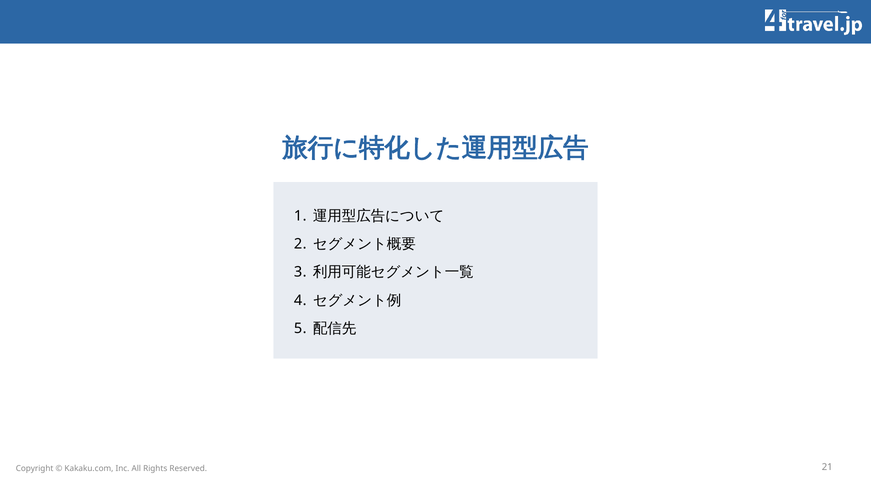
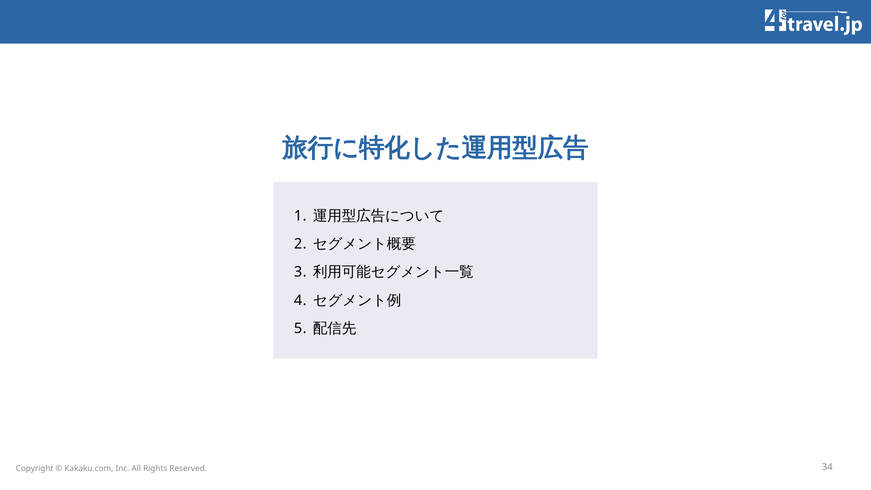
21: 21 -> 34
